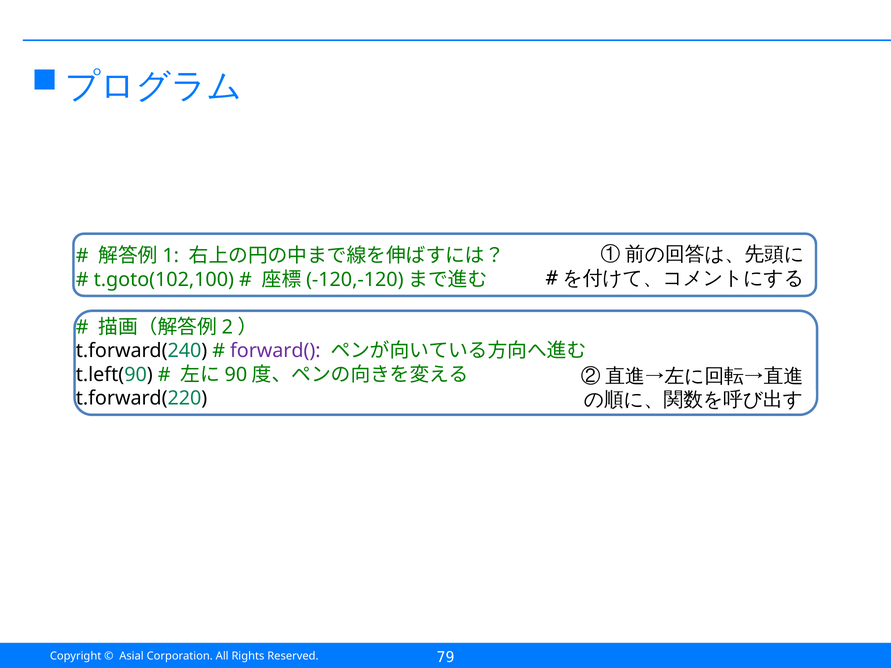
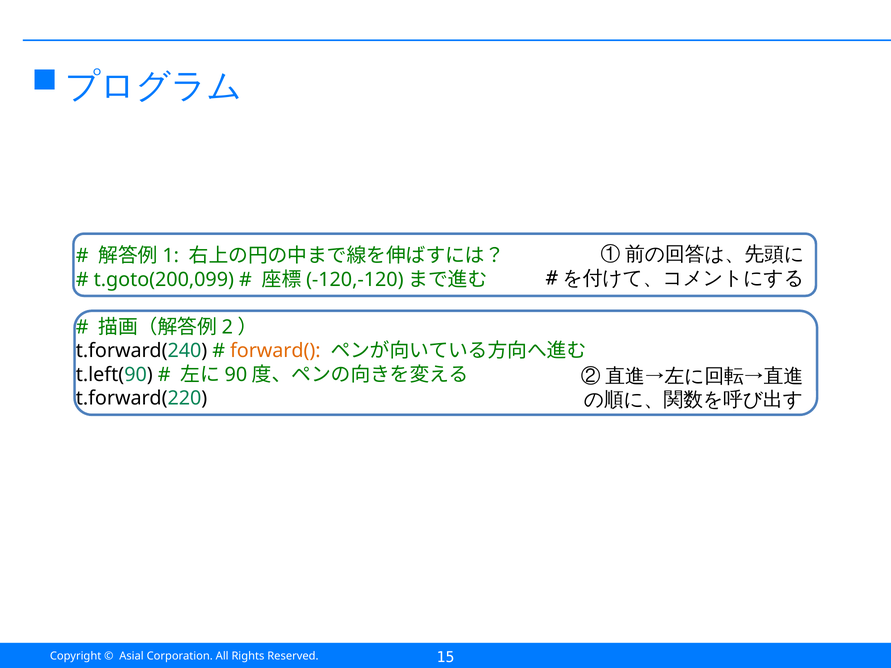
t.goto(102,100: t.goto(102,100 -> t.goto(200,099
forward( colour: purple -> orange
79: 79 -> 15
